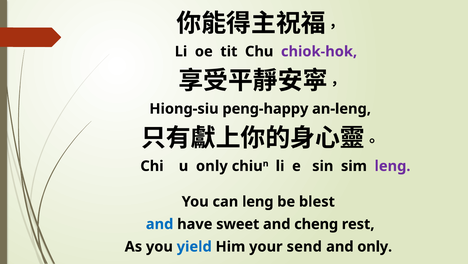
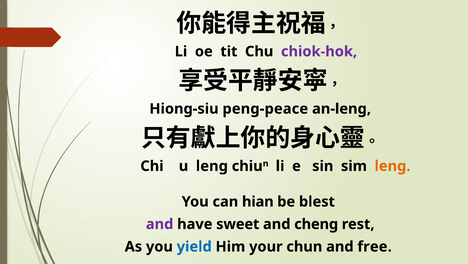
peng-happy: peng-happy -> peng-peace
u only: only -> leng
leng at (392, 166) colour: purple -> orange
can leng: leng -> hian
and at (160, 224) colour: blue -> purple
send: send -> chun
and only: only -> free
